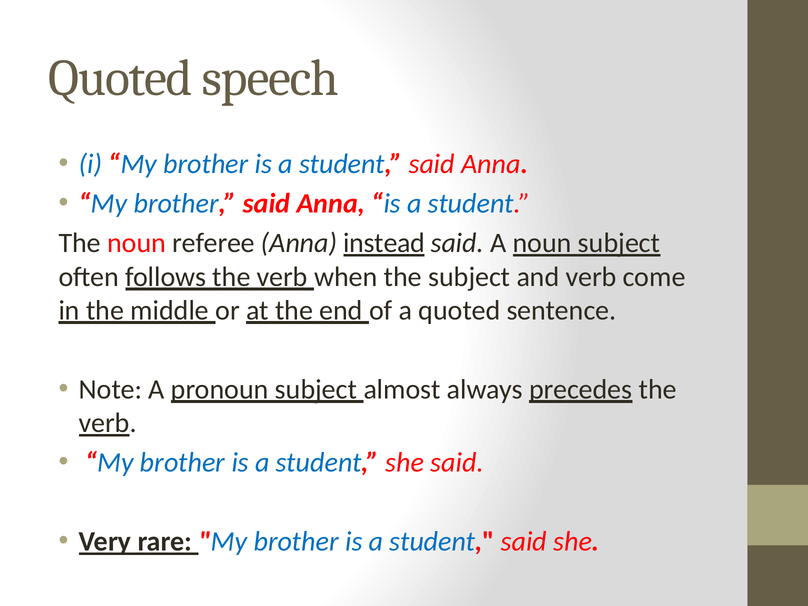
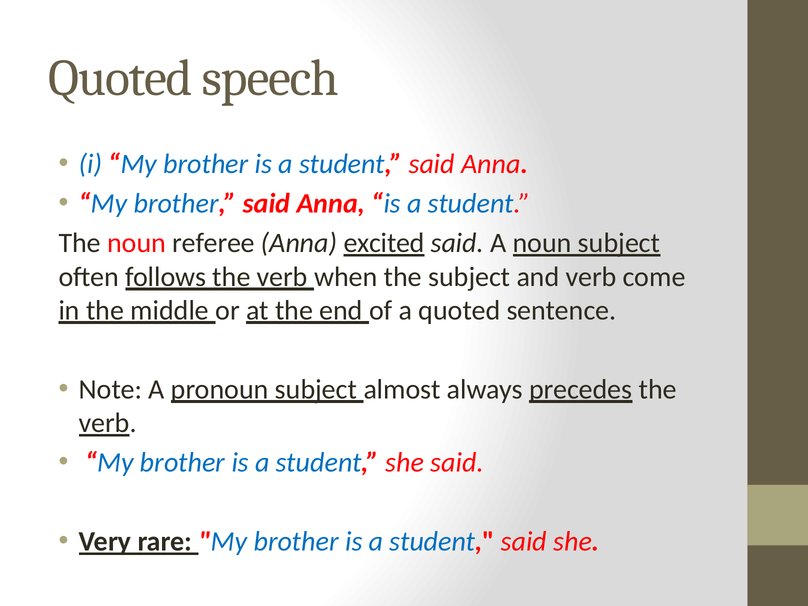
instead: instead -> excited
